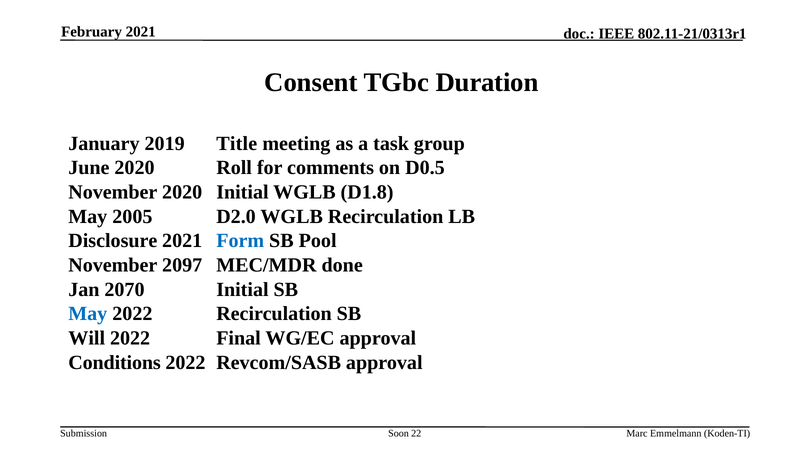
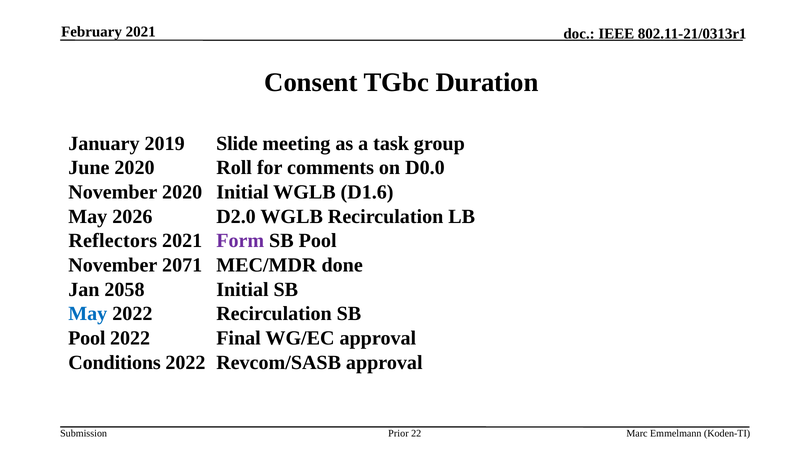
Title: Title -> Slide
D0.5: D0.5 -> D0.0
D1.8: D1.8 -> D1.6
2005: 2005 -> 2026
Disclosure: Disclosure -> Reflectors
Form colour: blue -> purple
2097: 2097 -> 2071
2070: 2070 -> 2058
Will at (87, 338): Will -> Pool
Soon: Soon -> Prior
